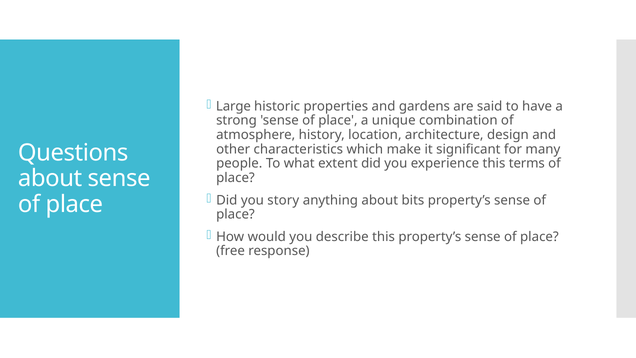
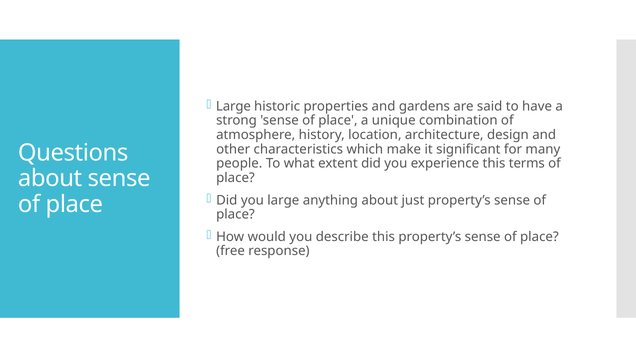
you story: story -> large
bits: bits -> just
